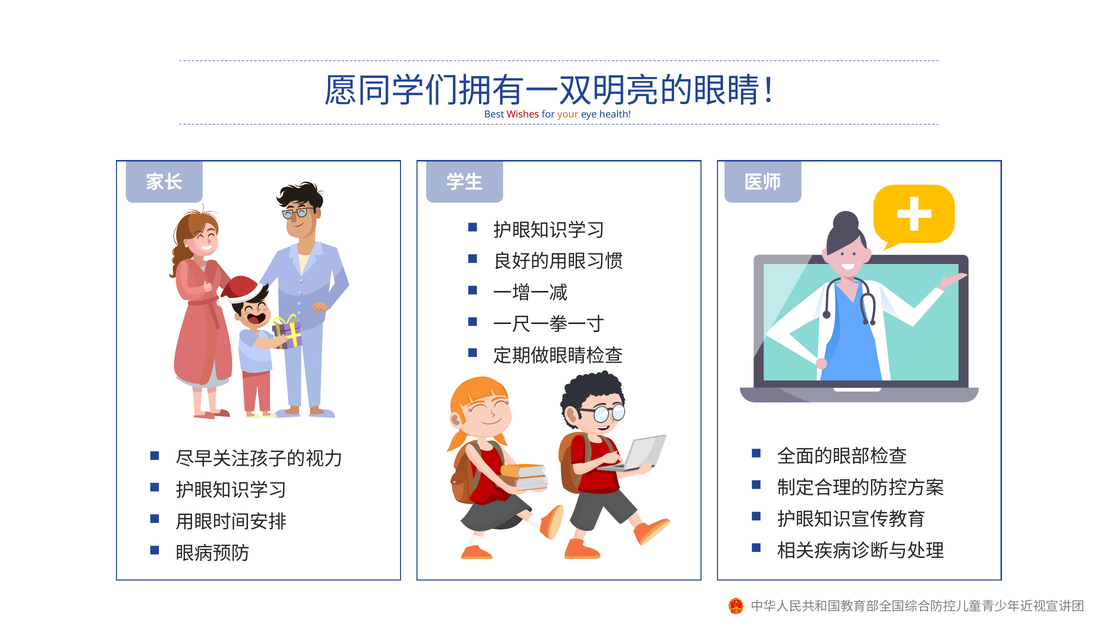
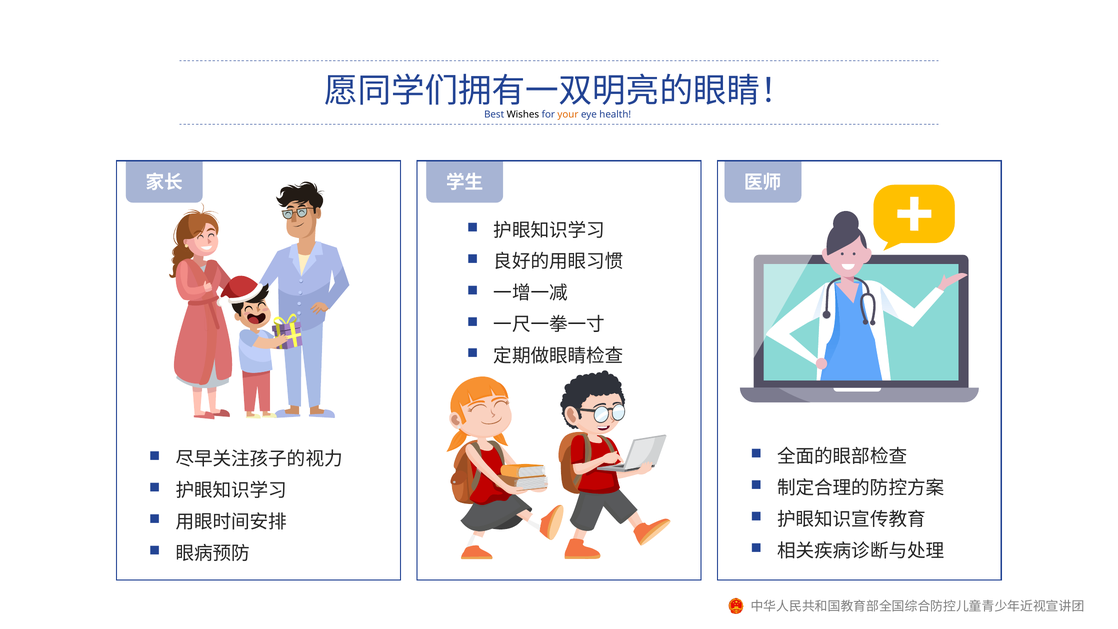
Wishes colour: red -> black
